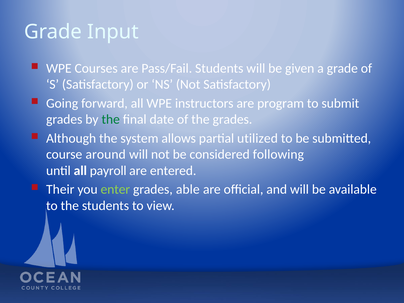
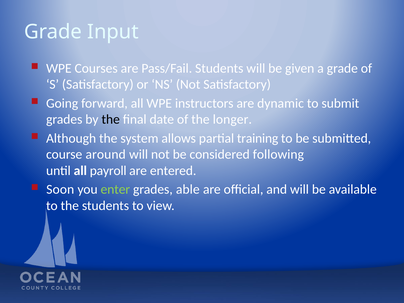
program: program -> dynamic
the at (111, 119) colour: green -> black
the grades: grades -> longer
utilized: utilized -> training
Their: Their -> Soon
